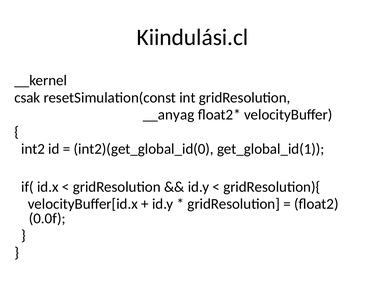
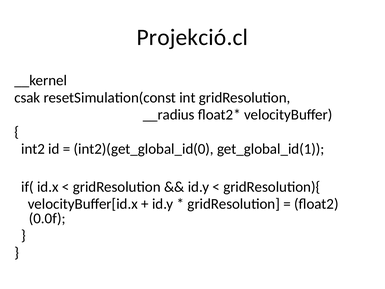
Kiindulási.cl: Kiindulási.cl -> Projekció.cl
__anyag: __anyag -> __radius
